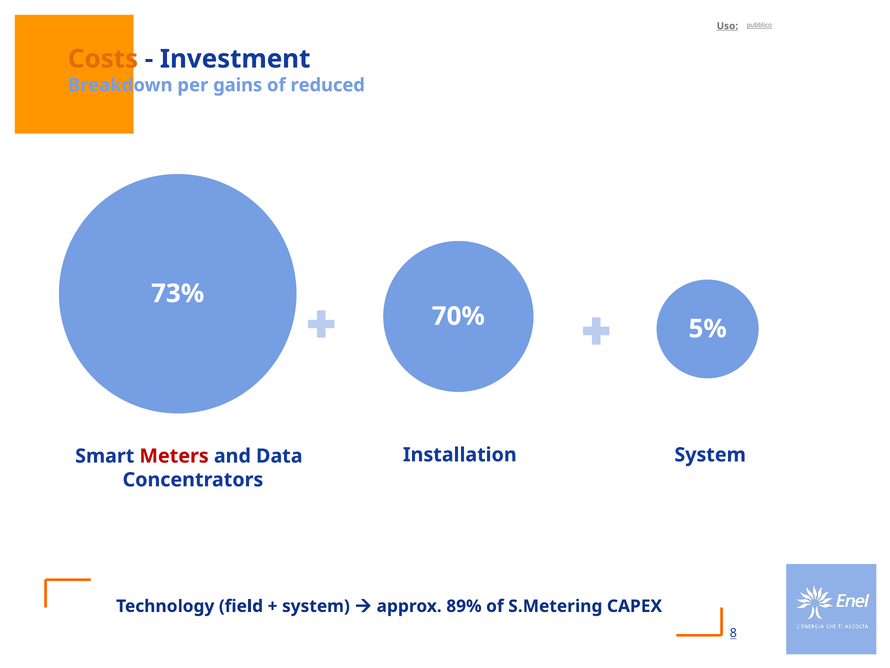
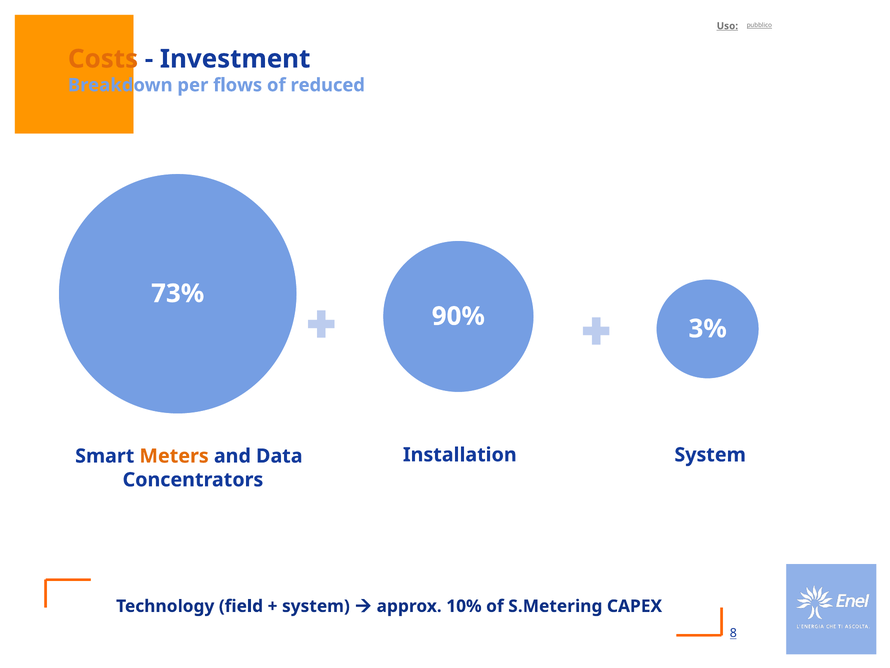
gains: gains -> flows
70%: 70% -> 90%
5%: 5% -> 3%
Meters colour: red -> orange
89%: 89% -> 10%
